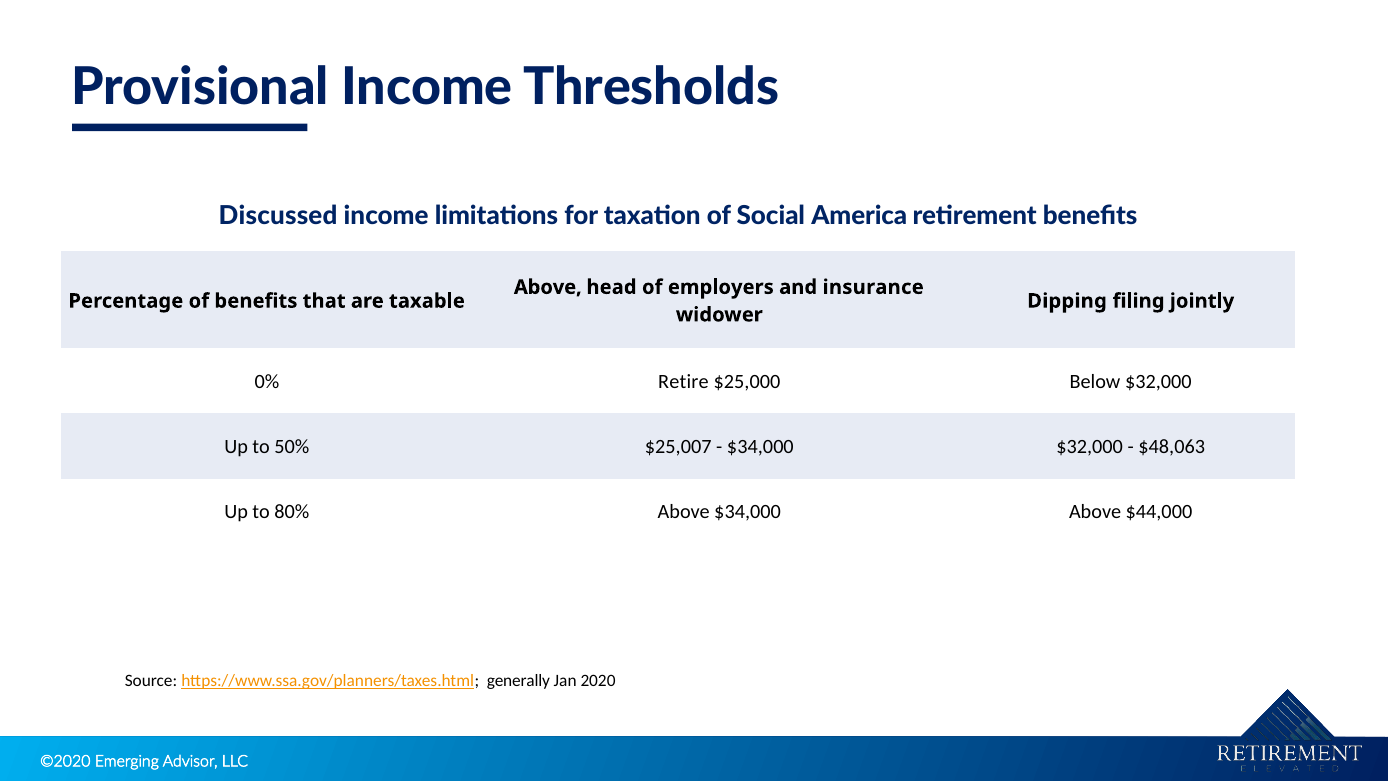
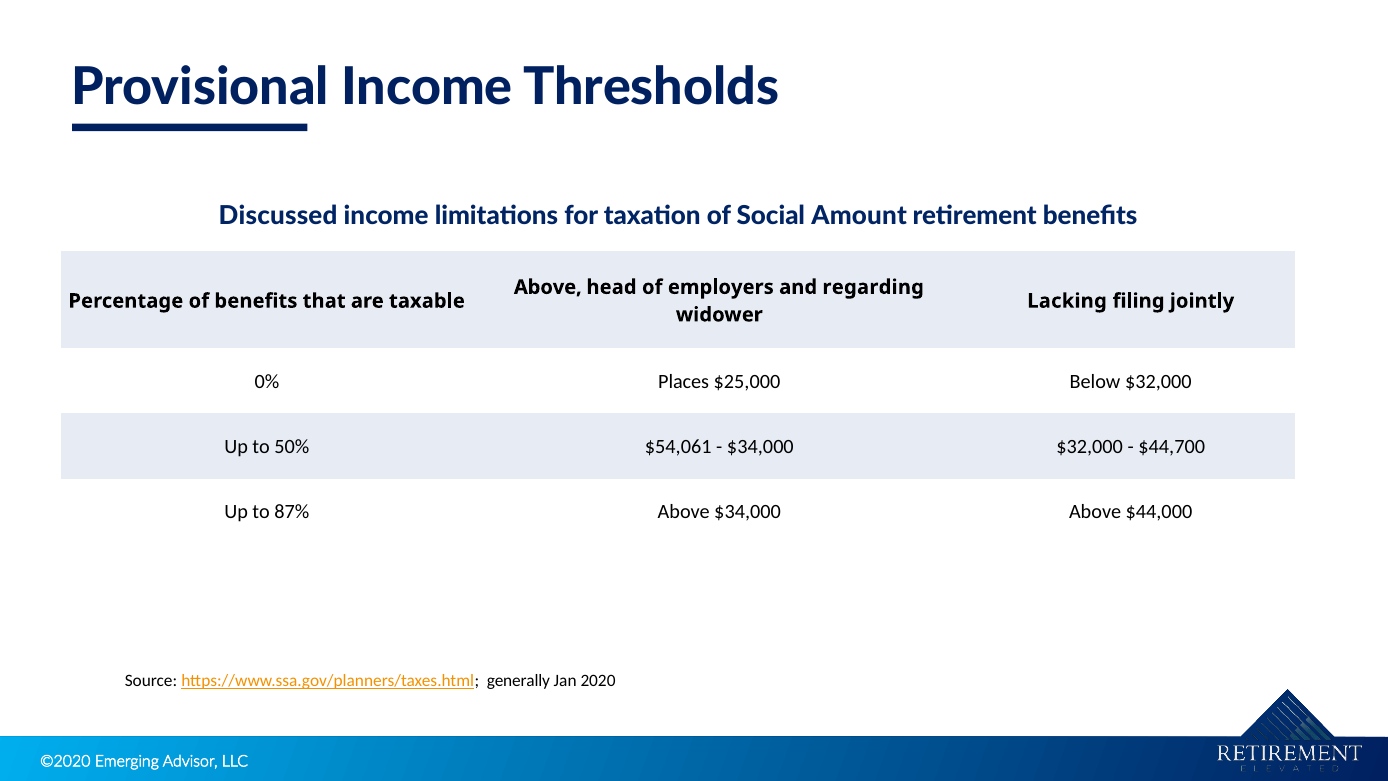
America: America -> Amount
insurance: insurance -> regarding
Dipping: Dipping -> Lacking
Retire: Retire -> Places
$25,007: $25,007 -> $54,061
$48,063: $48,063 -> $44,700
80%: 80% -> 87%
